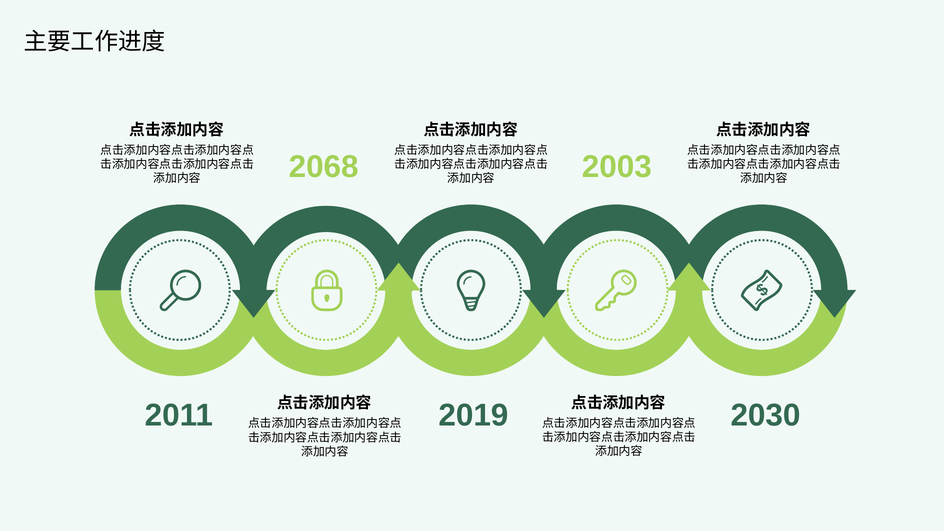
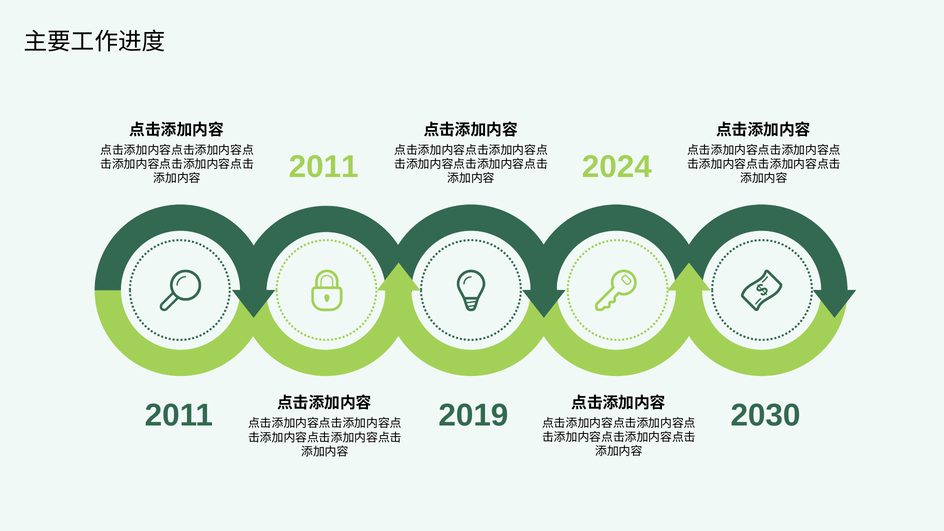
2068 at (324, 167): 2068 -> 2011
2003: 2003 -> 2024
